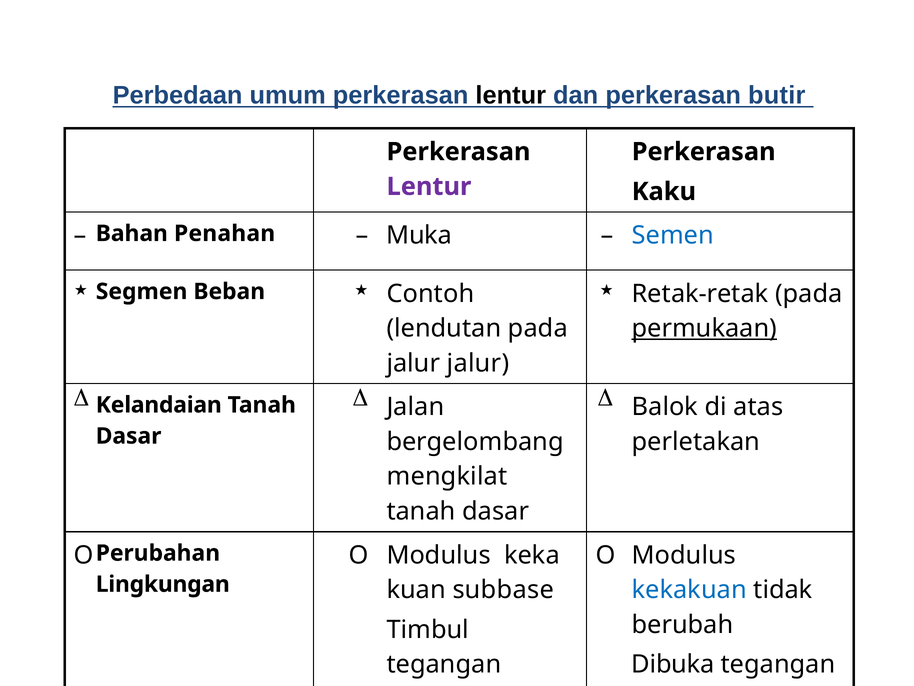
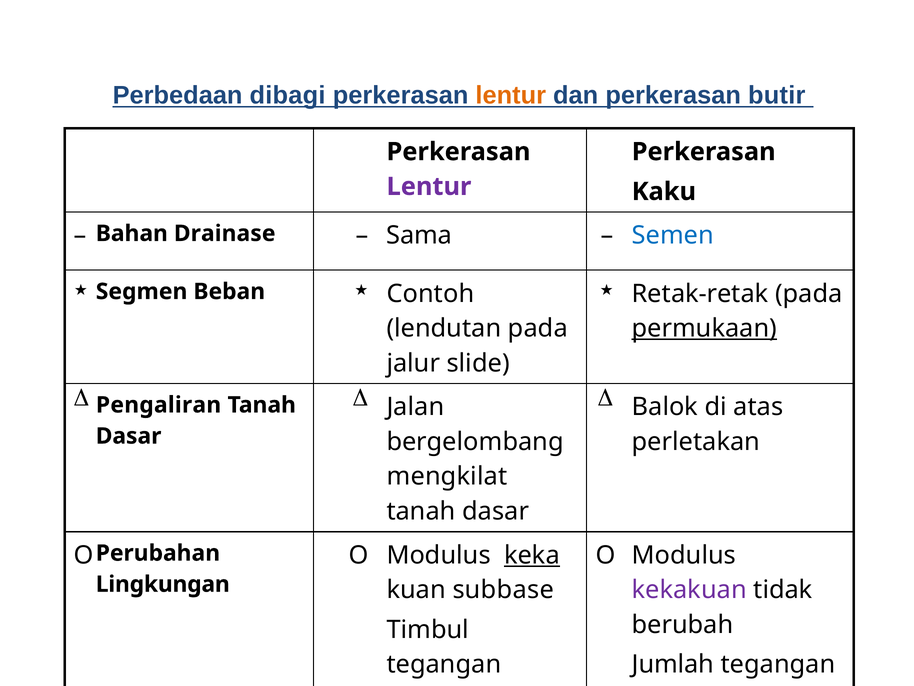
umum: umum -> dibagi
lentur at (511, 95) colour: black -> orange
Penahan: Penahan -> Drainase
Muka: Muka -> Sama
jalur jalur: jalur -> slide
Kelandaian: Kelandaian -> Pengaliran
keka underline: none -> present
kekakuan colour: blue -> purple
Dibuka: Dibuka -> Jumlah
